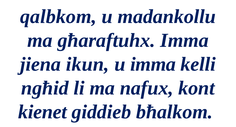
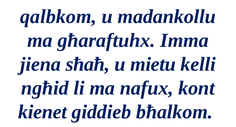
ikun: ikun -> sħaħ
u imma: imma -> mietu
